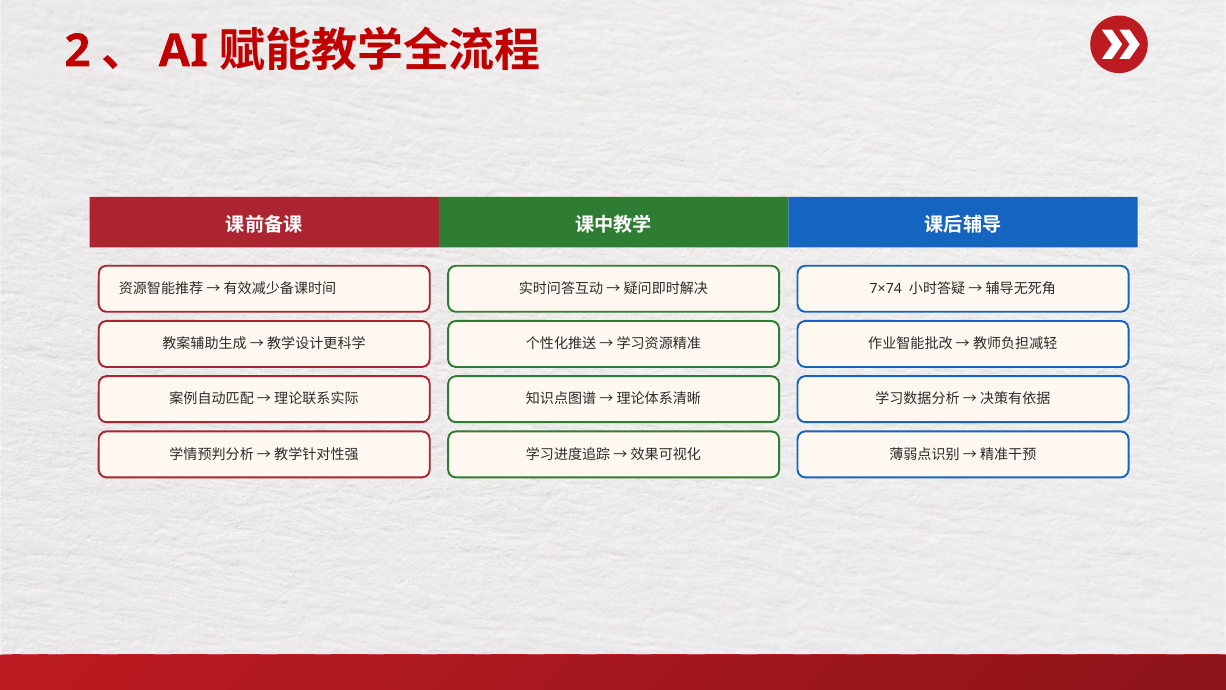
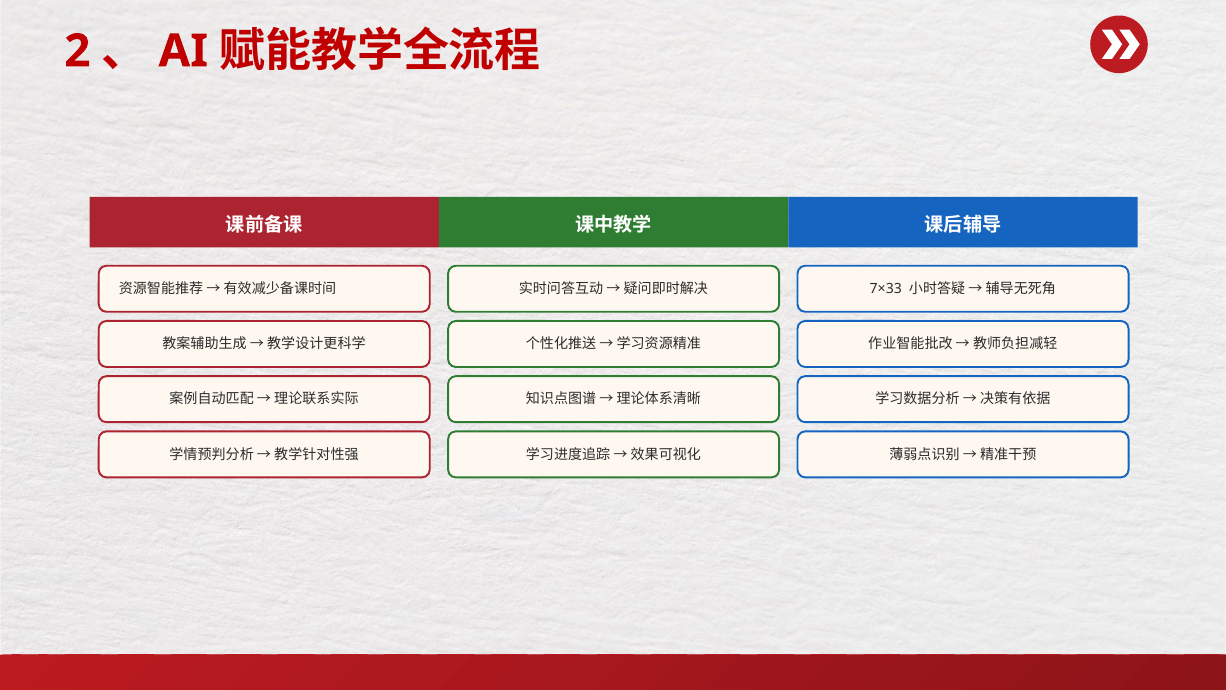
7×74: 7×74 -> 7×33
